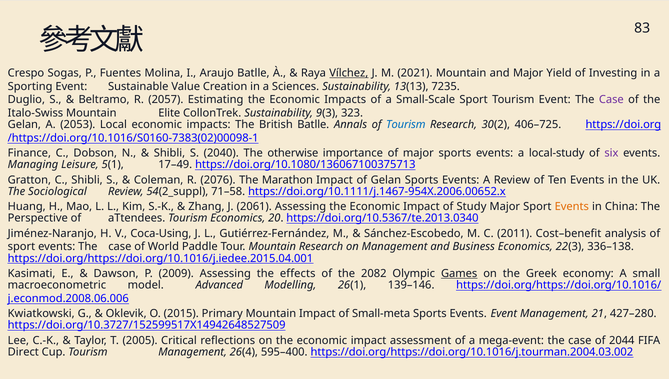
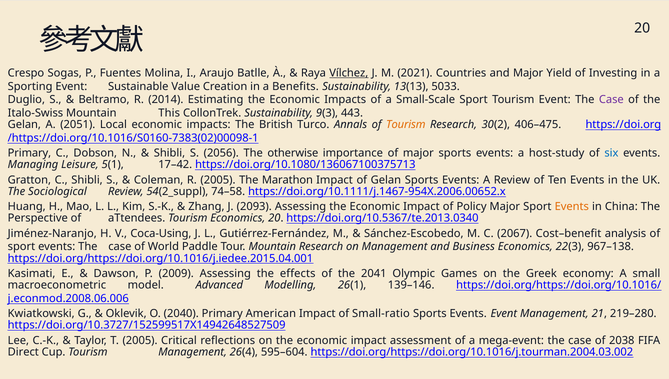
83 at (642, 28): 83 -> 20
2021 Mountain: Mountain -> Countries
Sciences: Sciences -> Benefits
7235: 7235 -> 5033
2057: 2057 -> 2014
Elite: Elite -> This
323: 323 -> 443
2053: 2053 -> 2051
British Batlle: Batlle -> Turco
Tourism at (406, 125) colour: blue -> orange
406–725: 406–725 -> 406–475
Finance at (29, 153): Finance -> Primary
2040: 2040 -> 2056
local-study: local-study -> host-study
six colour: purple -> blue
17–49: 17–49 -> 17–42
R 2076: 2076 -> 2005
71–58: 71–58 -> 74–58
2061: 2061 -> 2093
Study: Study -> Policy
2011: 2011 -> 2067
336–138: 336–138 -> 967–138
2082: 2082 -> 2041
Games underline: present -> none
2015: 2015 -> 2040
Primary Mountain: Mountain -> American
Small-meta: Small-meta -> Small-ratio
427–280: 427–280 -> 219–280
2044: 2044 -> 2038
595–400: 595–400 -> 595–604
